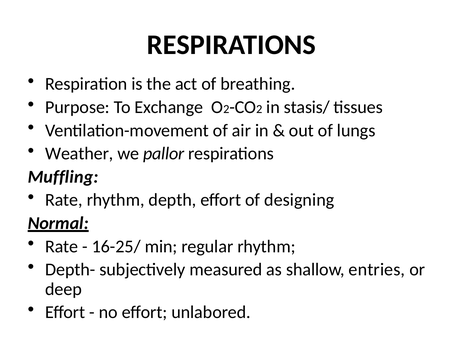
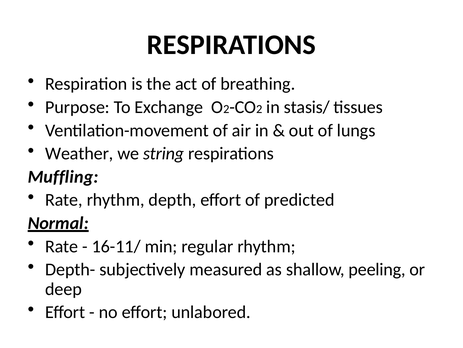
pallor: pallor -> string
designing: designing -> predicted
16-25/: 16-25/ -> 16-11/
entries: entries -> peeling
